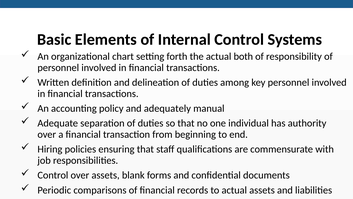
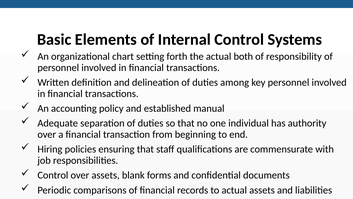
adequately: adequately -> established
